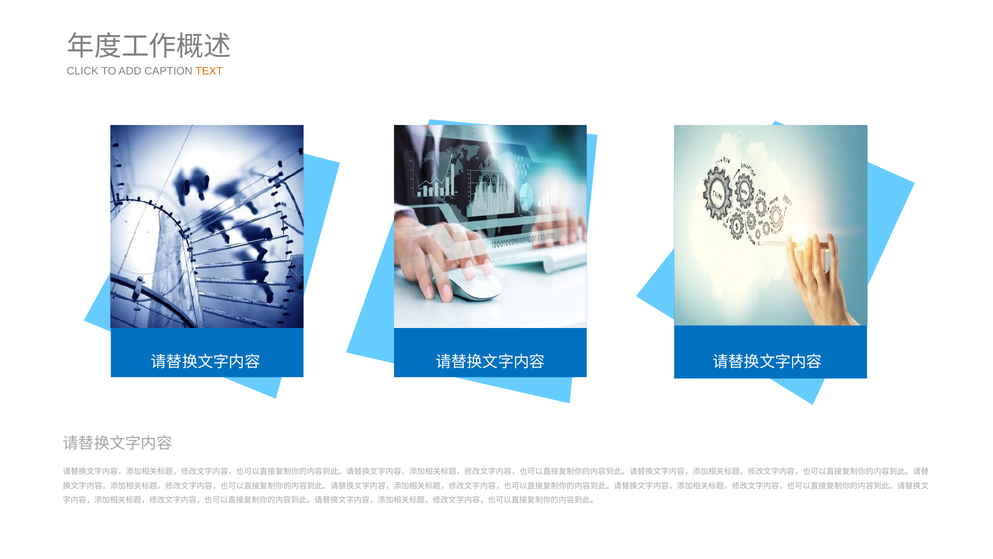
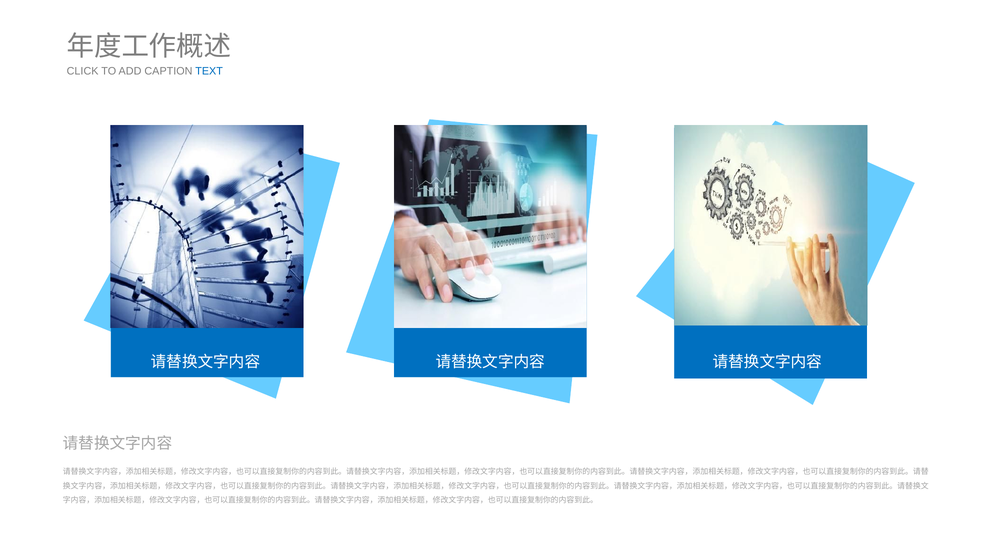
TEXT colour: orange -> blue
